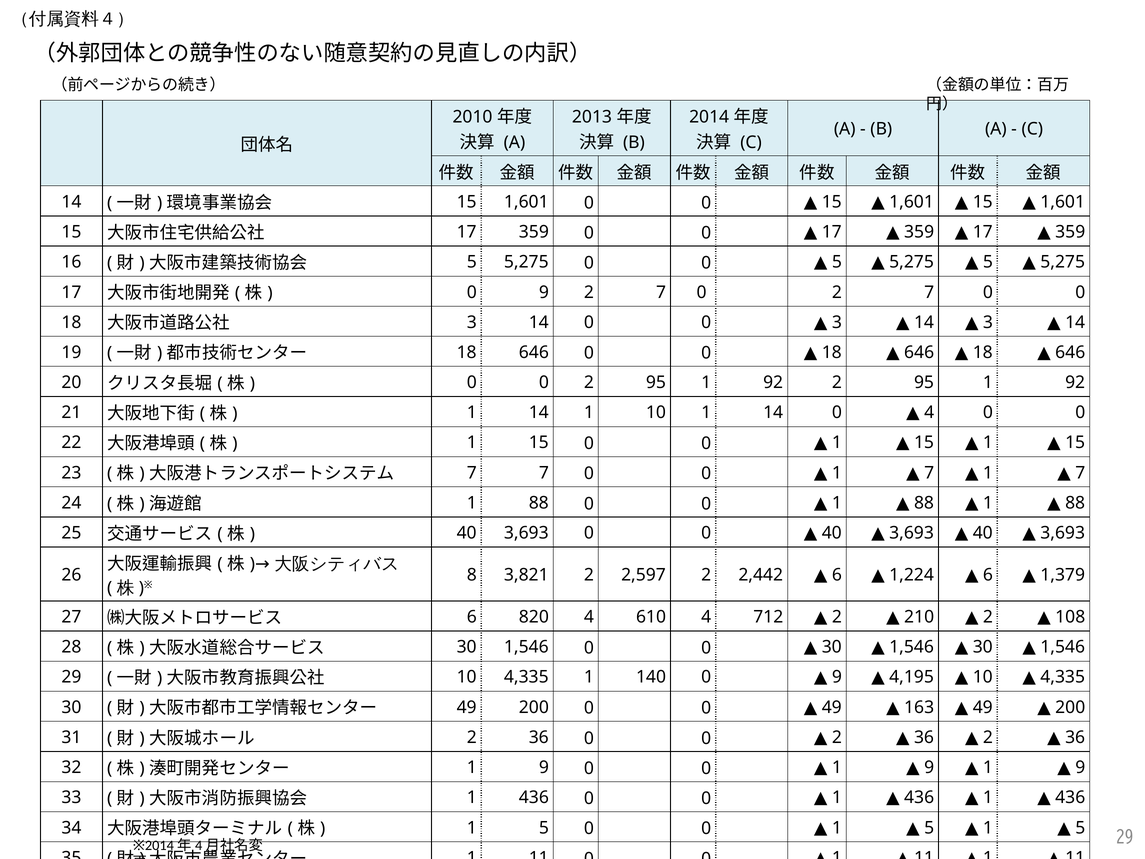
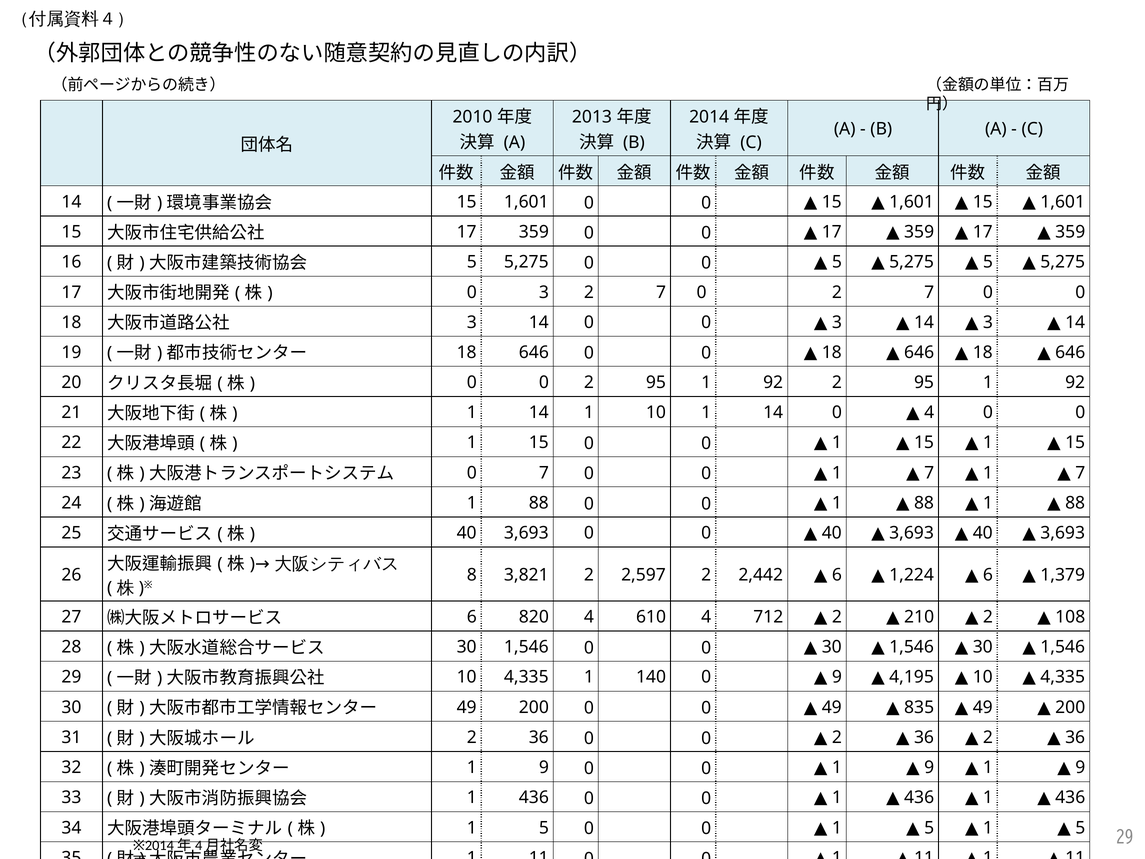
0 9: 9 -> 3
7 at (472, 473): 7 -> 0
163: 163 -> 835
